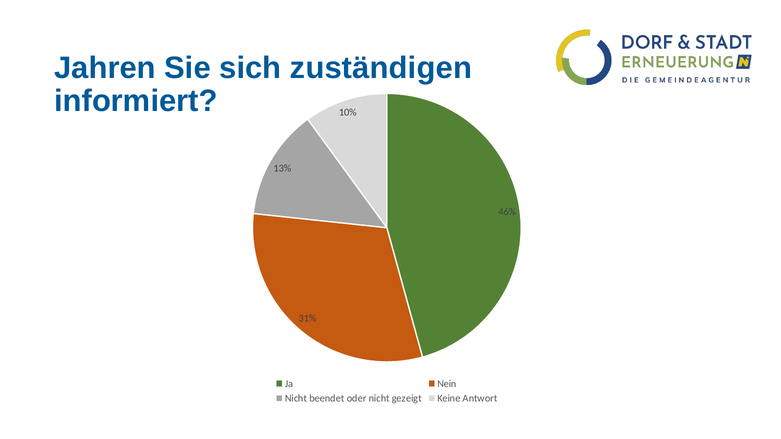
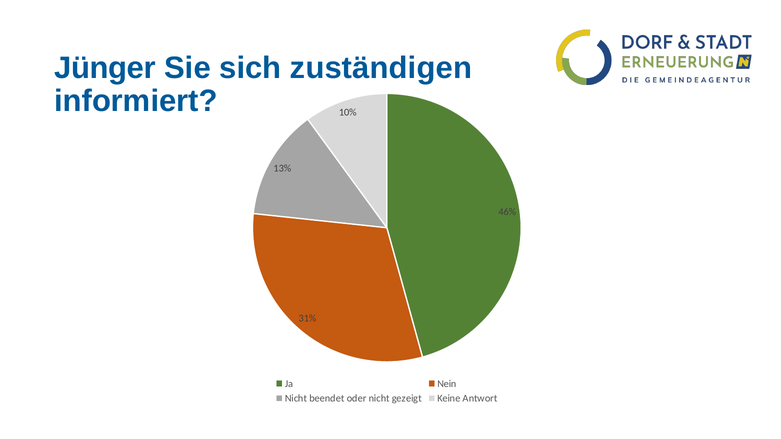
Jahren: Jahren -> Jünger
